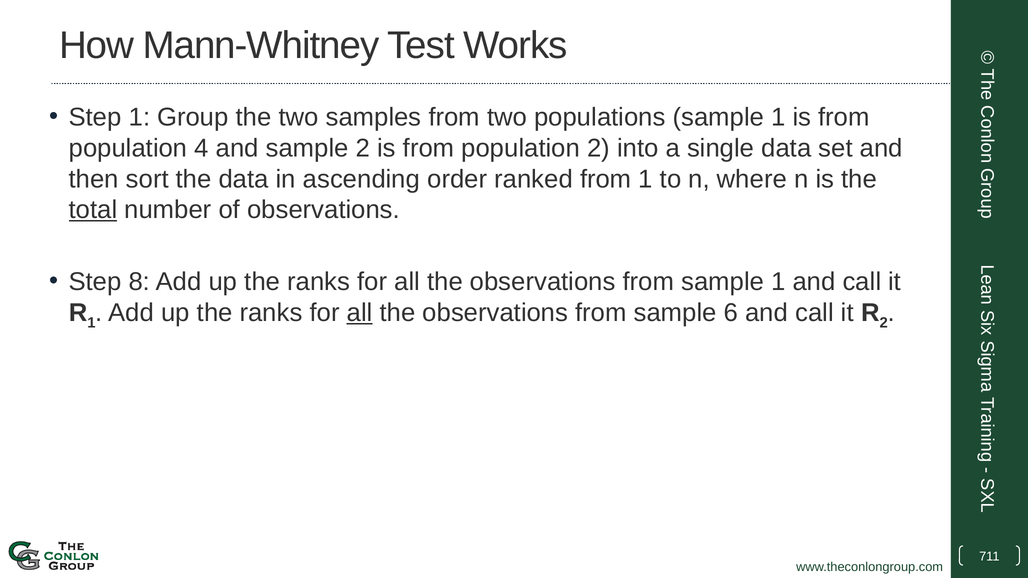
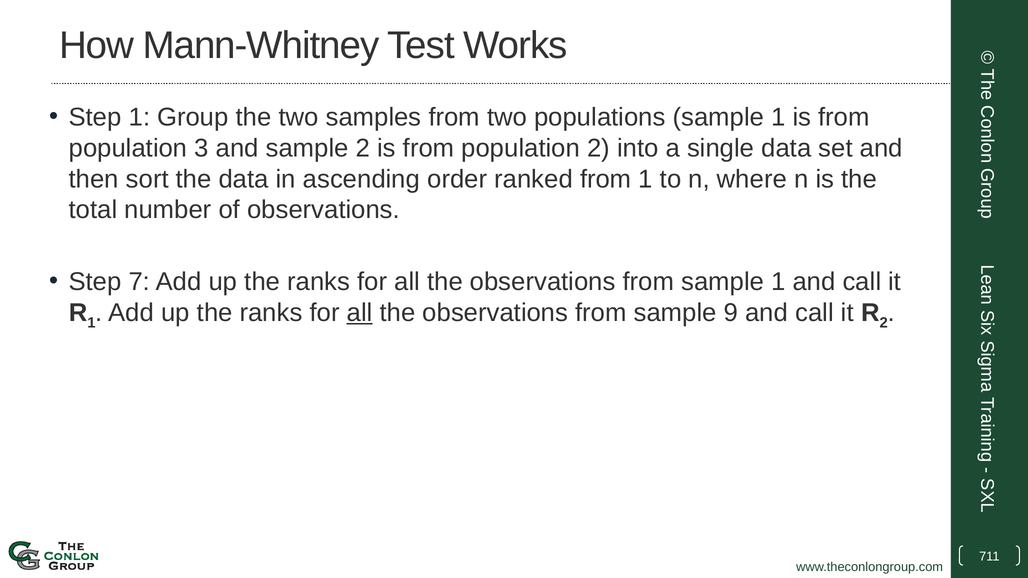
4: 4 -> 3
total underline: present -> none
8: 8 -> 7
6: 6 -> 9
